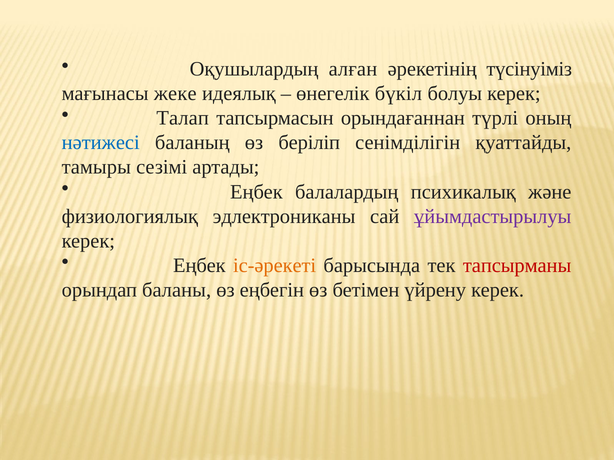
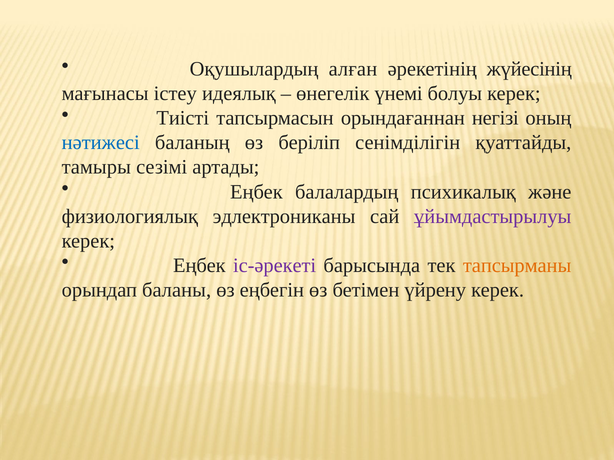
түсінуіміз: түсінуіміз -> жүйесінің
жеке: жеке -> істеу
бүкіл: бүкіл -> үнемі
Талап: Талап -> Тиісті
түрлi: түрлi -> негізі
іс-әрекеті colour: orange -> purple
тапсырманы colour: red -> orange
